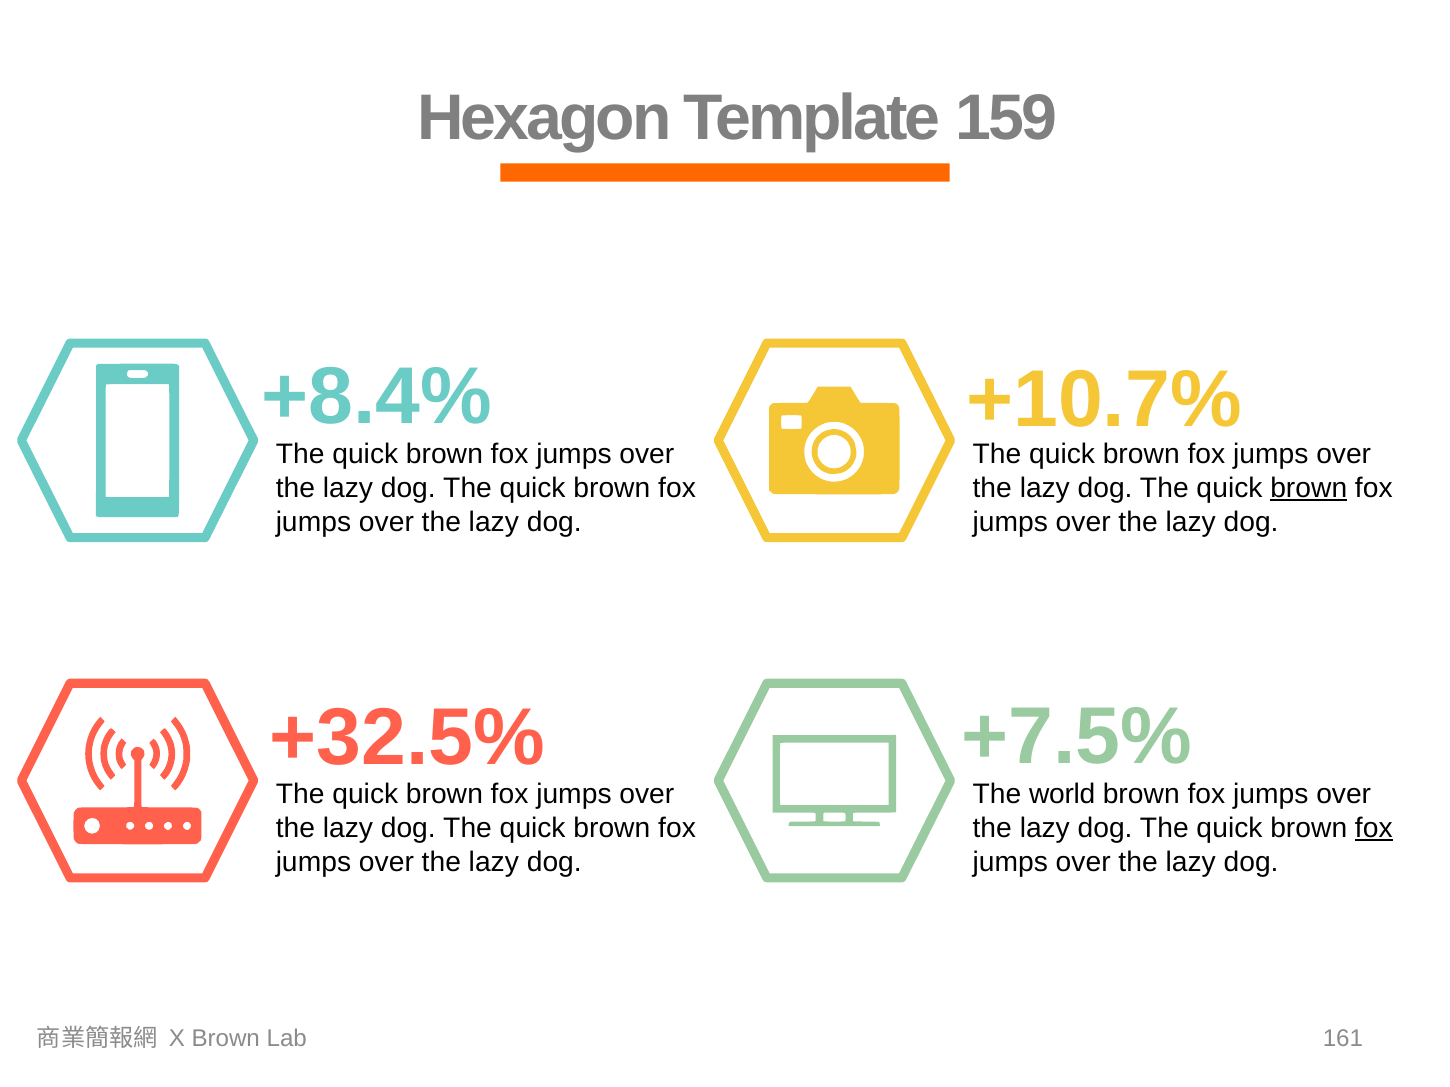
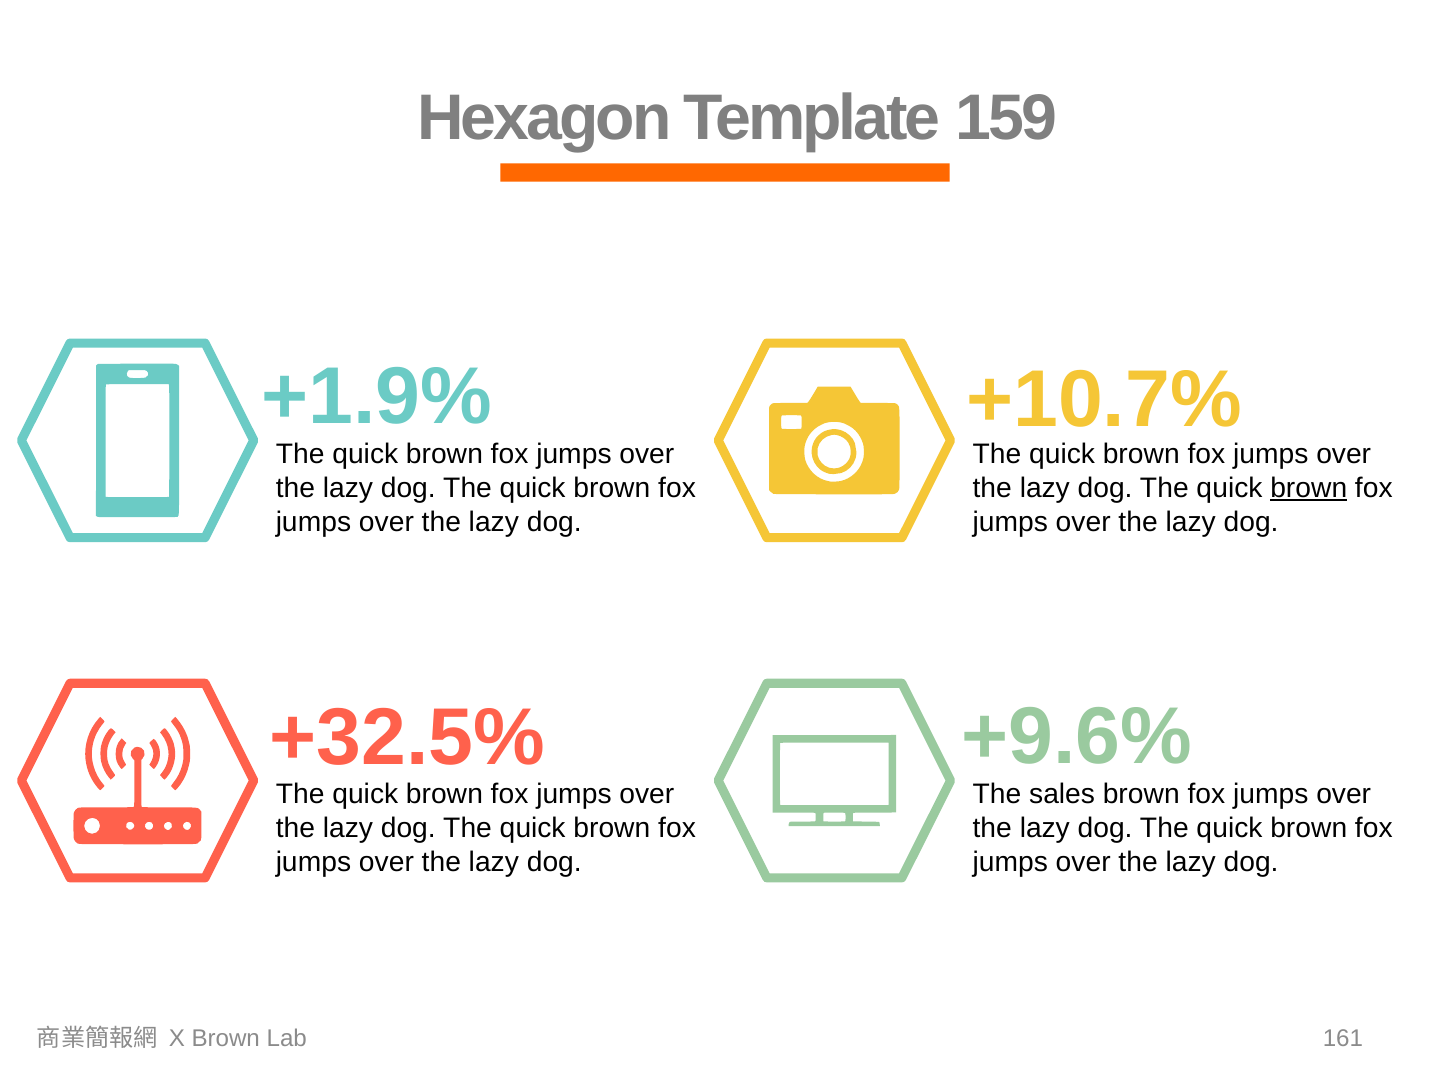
+8.4%: +8.4% -> +1.9%
+7.5%: +7.5% -> +9.6%
world: world -> sales
fox at (1374, 829) underline: present -> none
